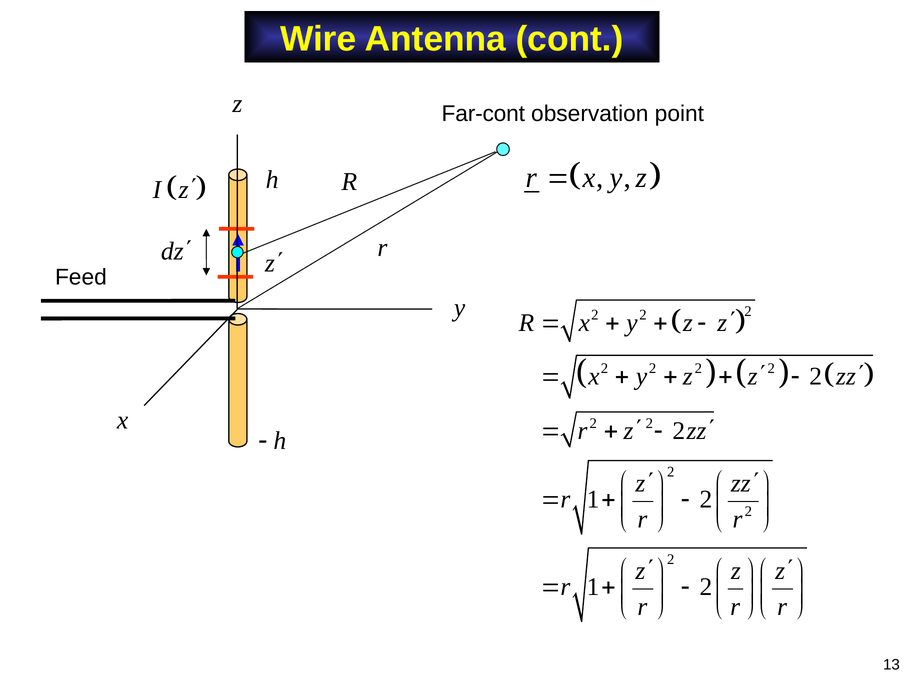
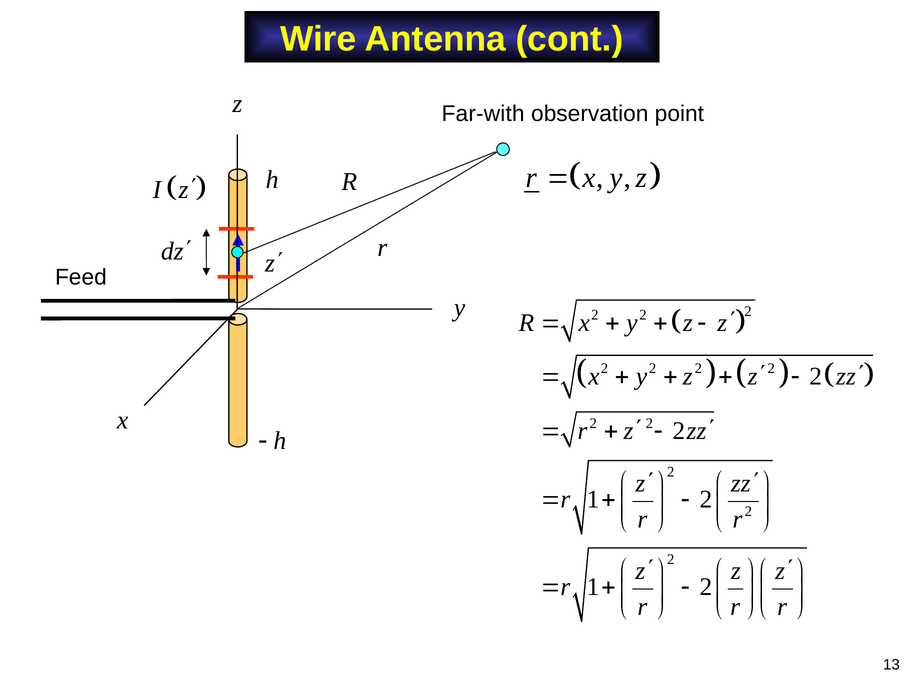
Far-cont: Far-cont -> Far-with
